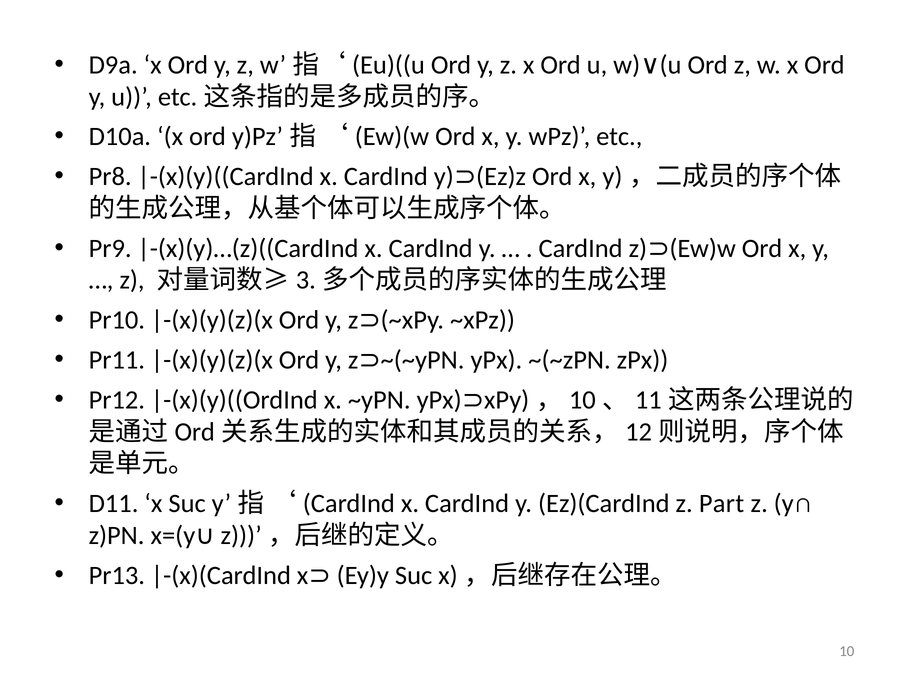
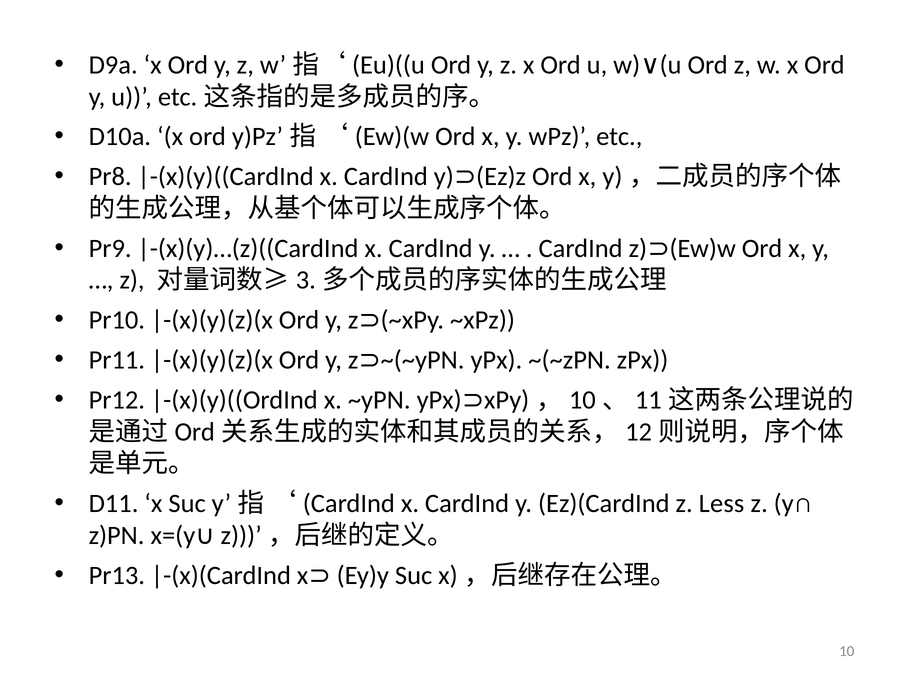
Part: Part -> Less
